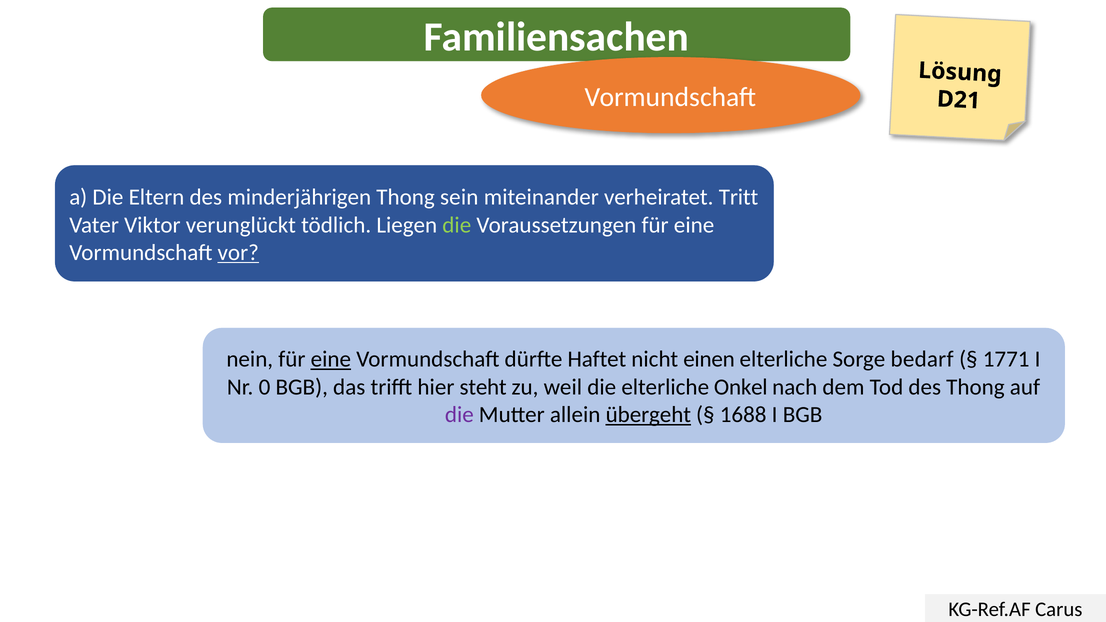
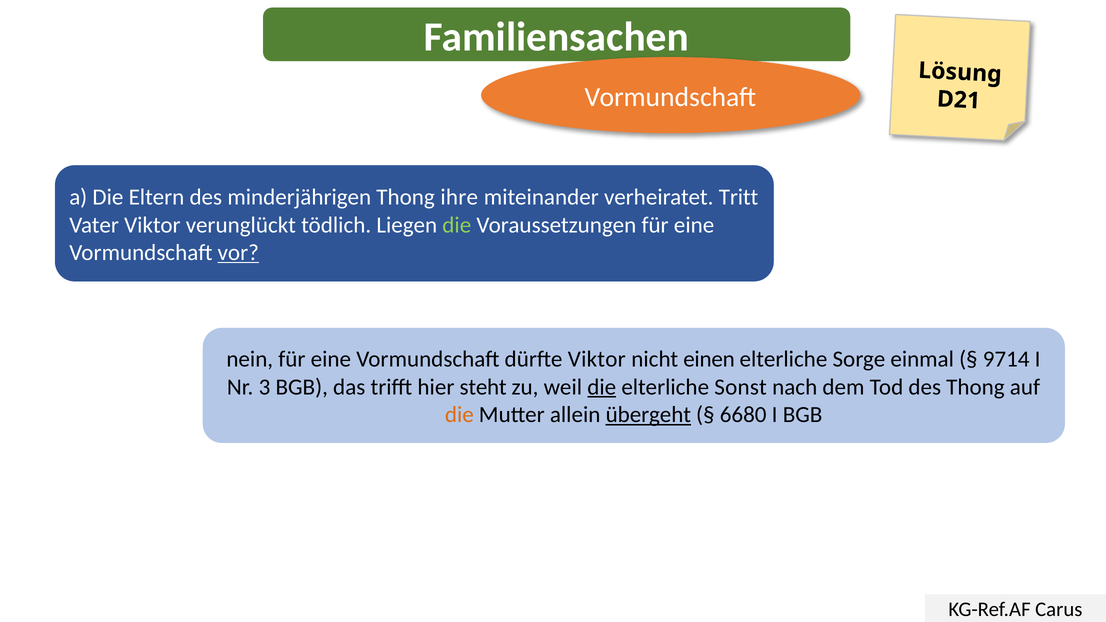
sein: sein -> ihre
eine at (331, 359) underline: present -> none
dürfte Haftet: Haftet -> Viktor
bedarf: bedarf -> einmal
1771: 1771 -> 9714
0: 0 -> 3
die at (602, 387) underline: none -> present
Onkel: Onkel -> Sonst
die at (459, 415) colour: purple -> orange
1688: 1688 -> 6680
